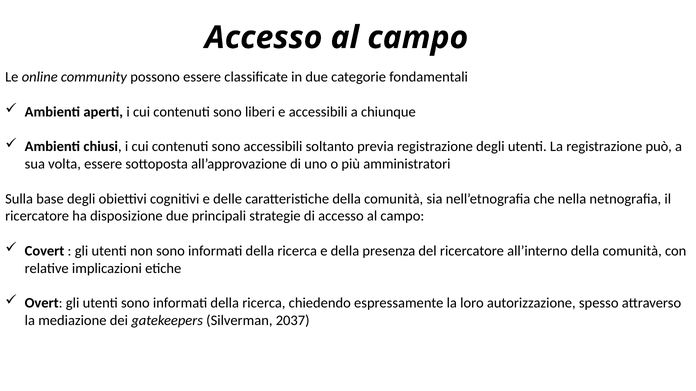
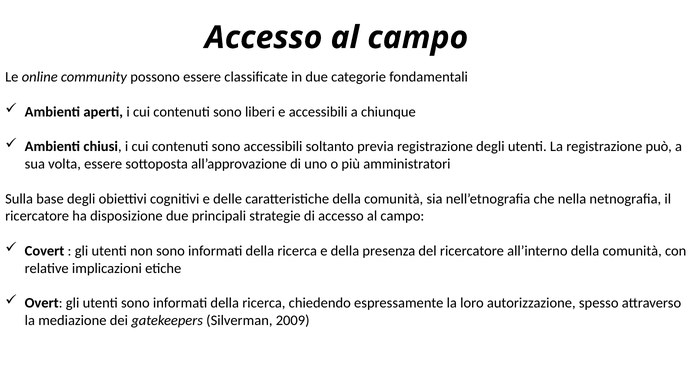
2037: 2037 -> 2009
